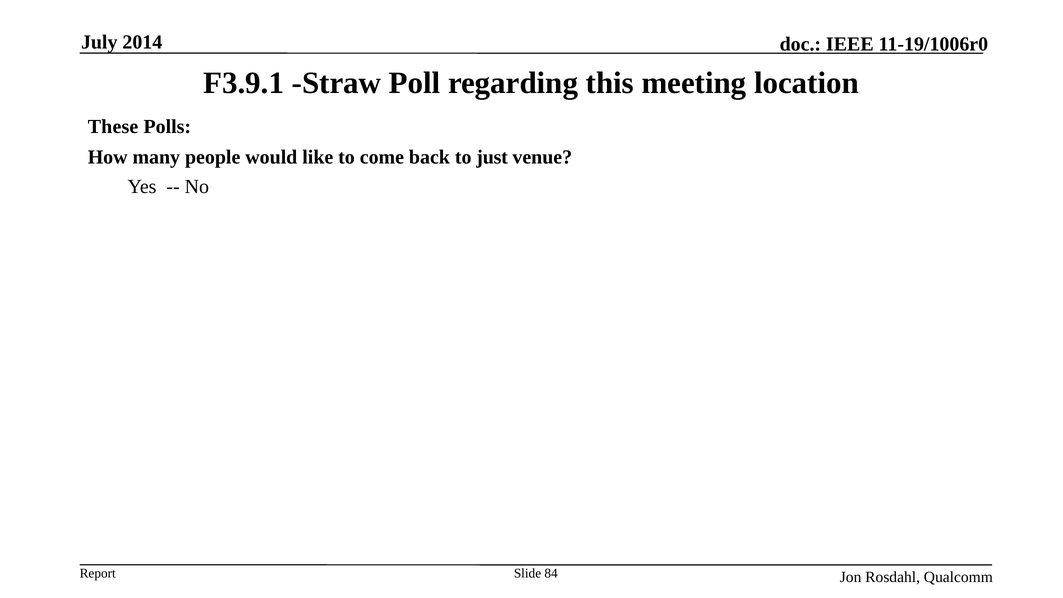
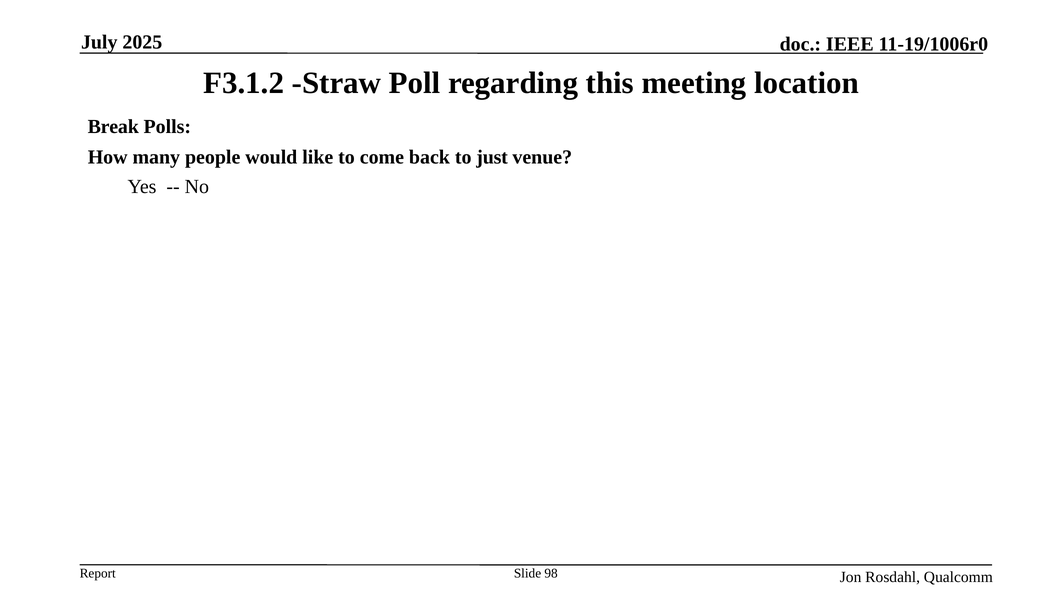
2014: 2014 -> 2025
F3.9.1: F3.9.1 -> F3.1.2
These: These -> Break
84: 84 -> 98
